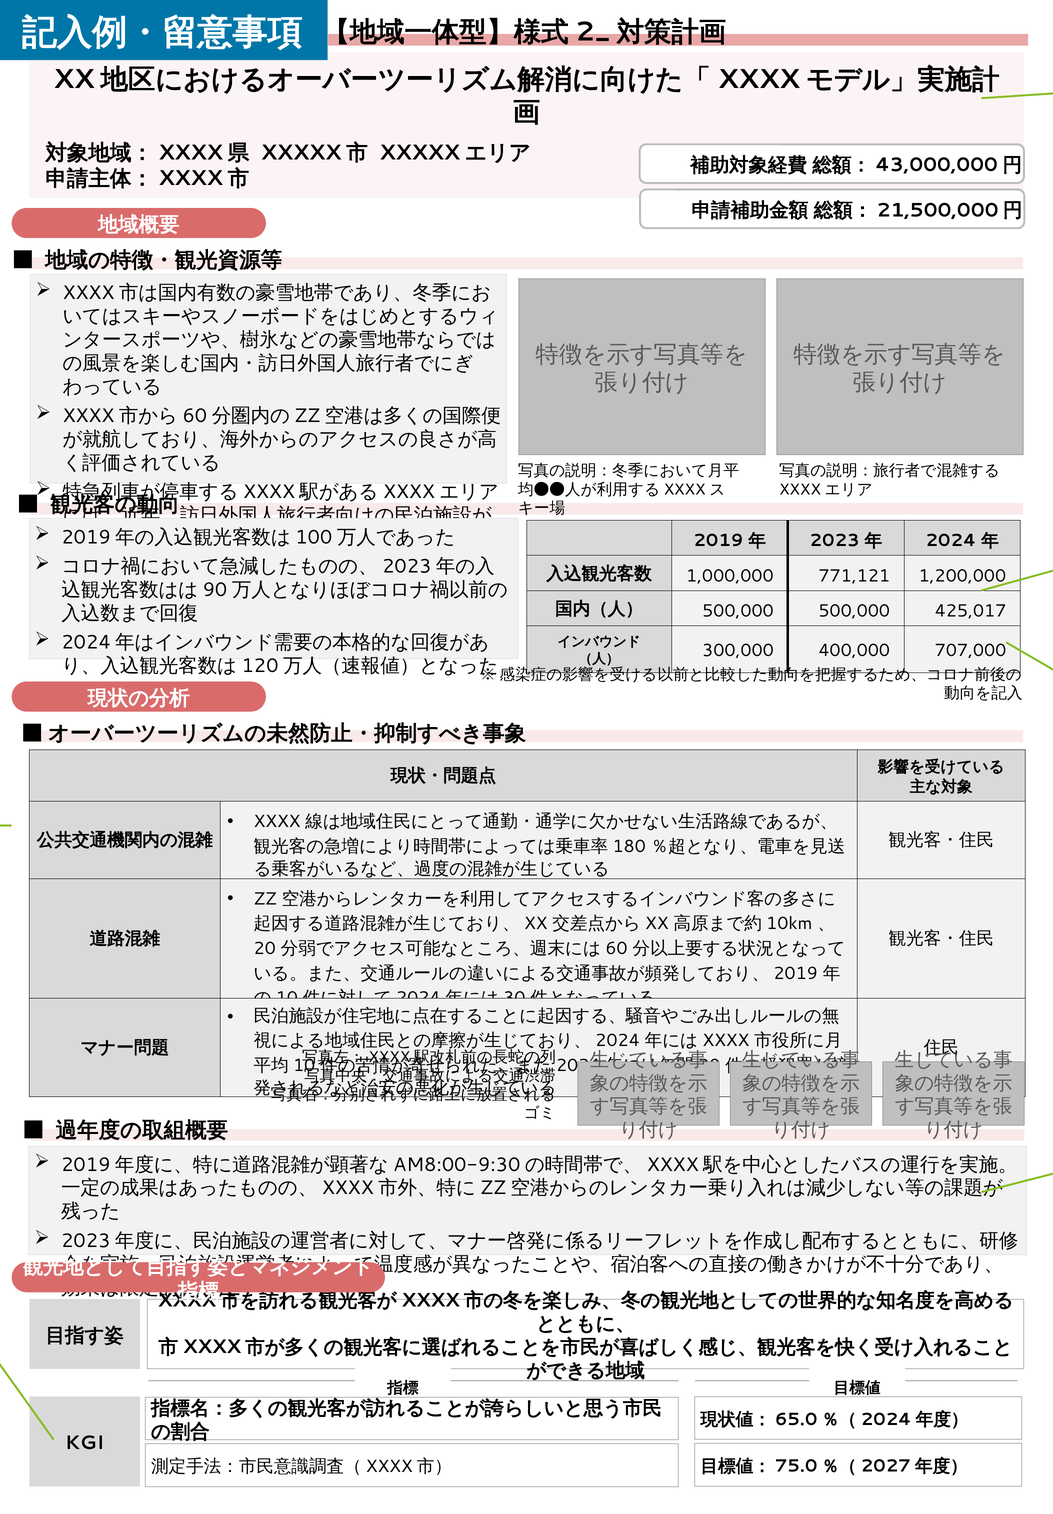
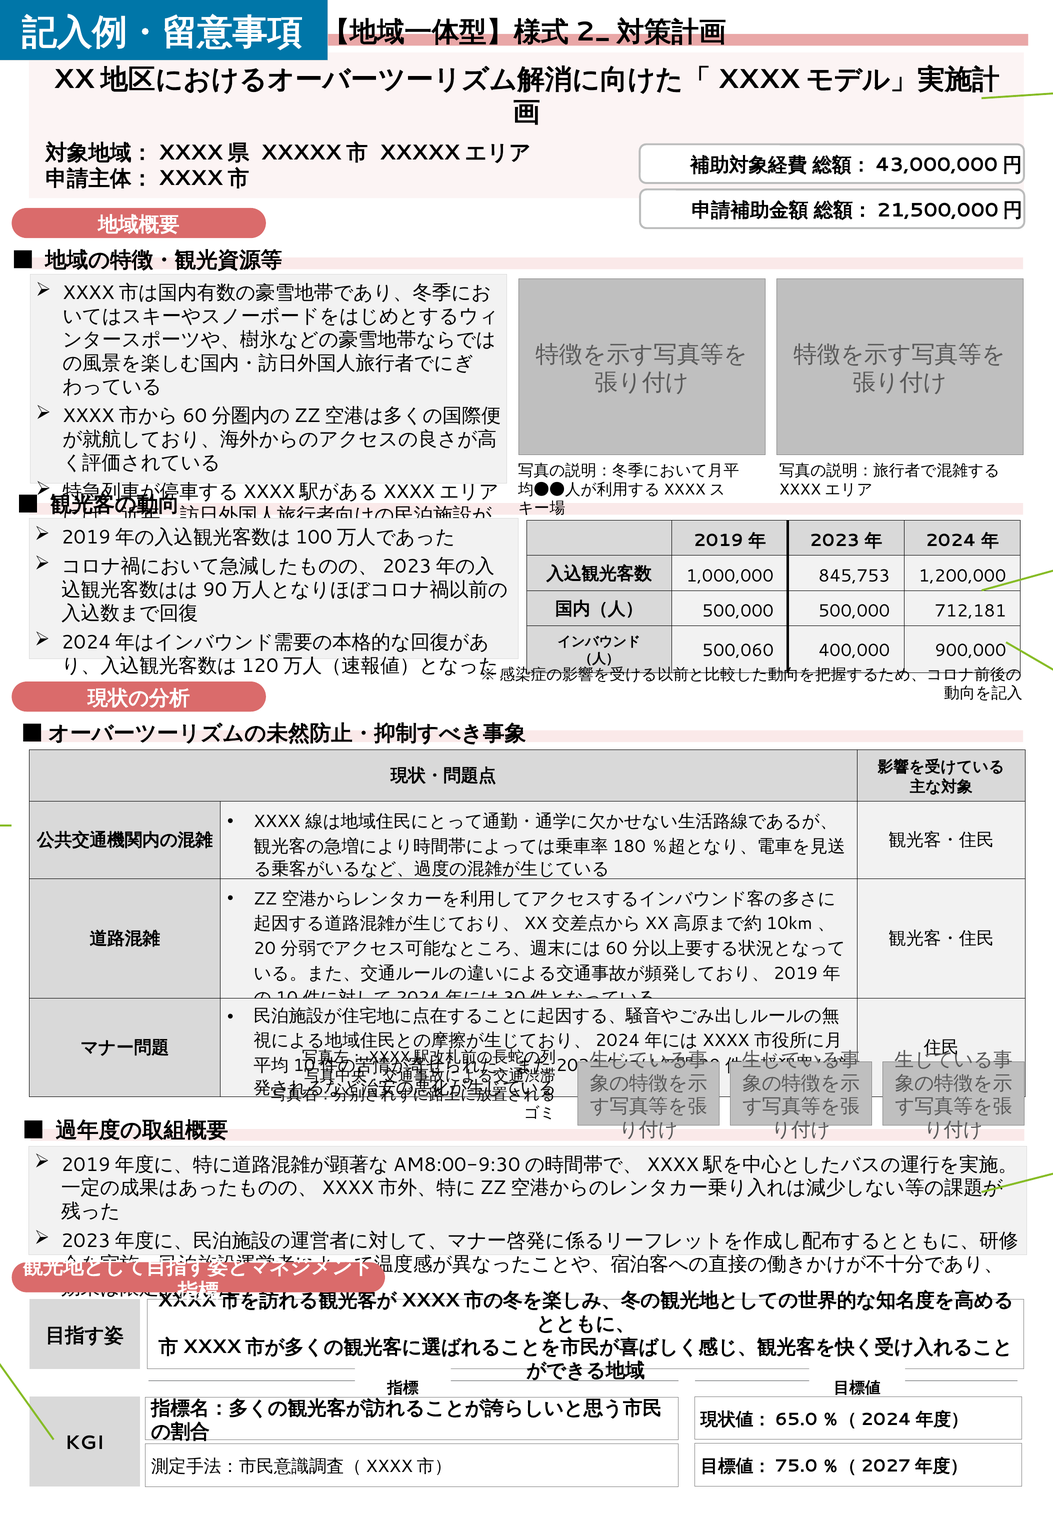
771,121: 771,121 -> 845,753
425,017: 425,017 -> 712,181
300,000: 300,000 -> 500,060
707,000: 707,000 -> 900,000
